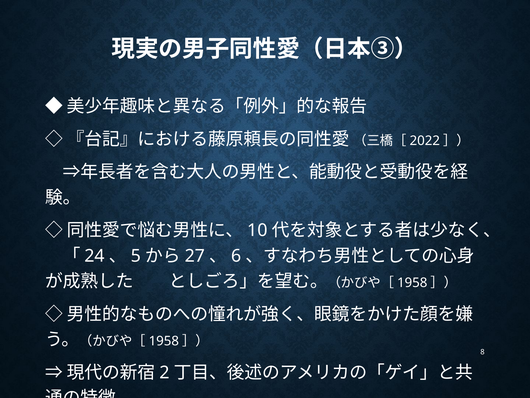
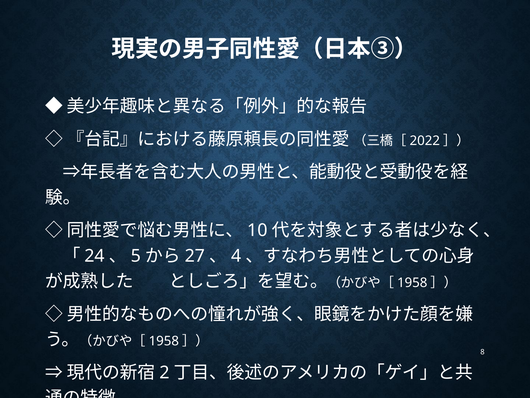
6: 6 -> 4
